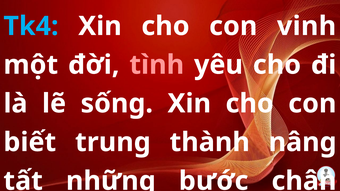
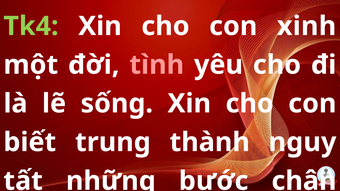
Tk4 colour: light blue -> light green
con vinh: vinh -> xinh
nâng: nâng -> nguy
